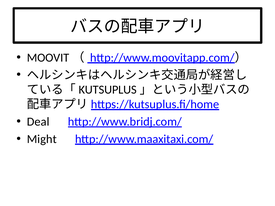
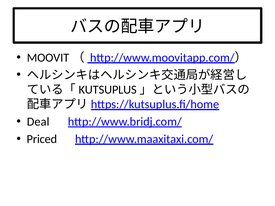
Might: Might -> Priced
